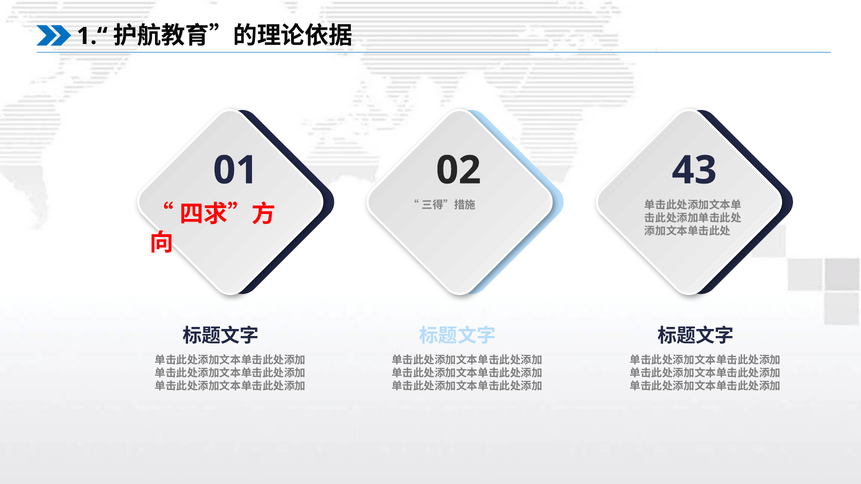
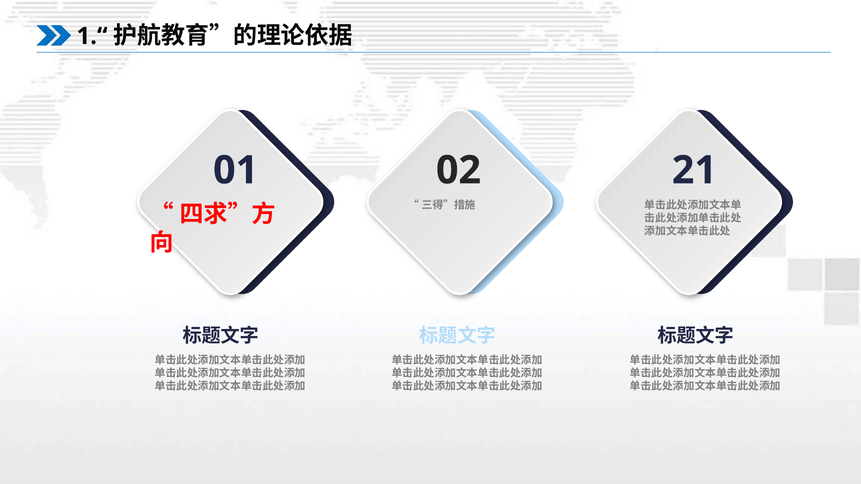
43: 43 -> 21
